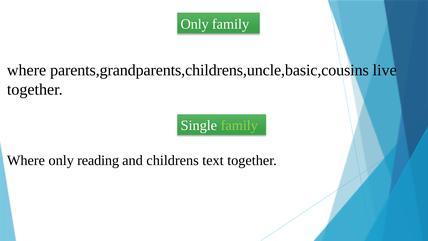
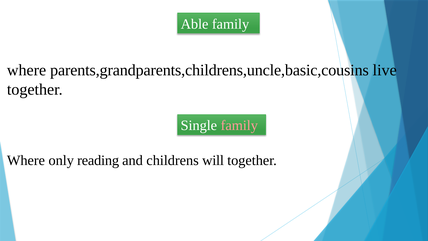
Only at (195, 24): Only -> Able
family at (239, 125) colour: light green -> pink
text: text -> will
